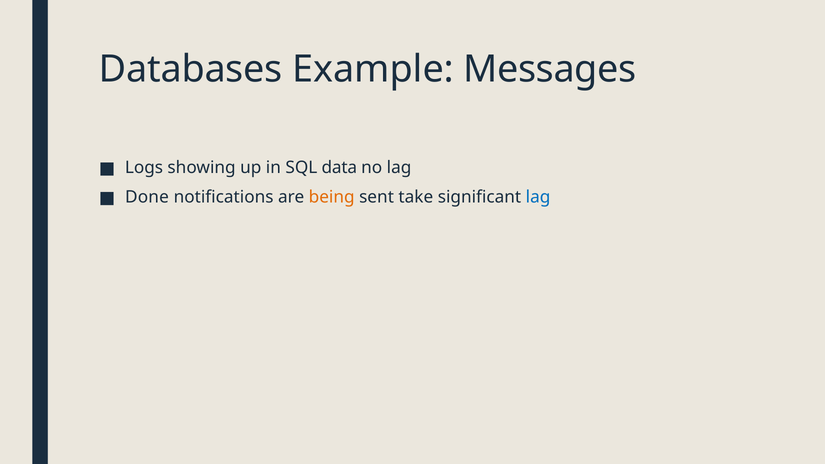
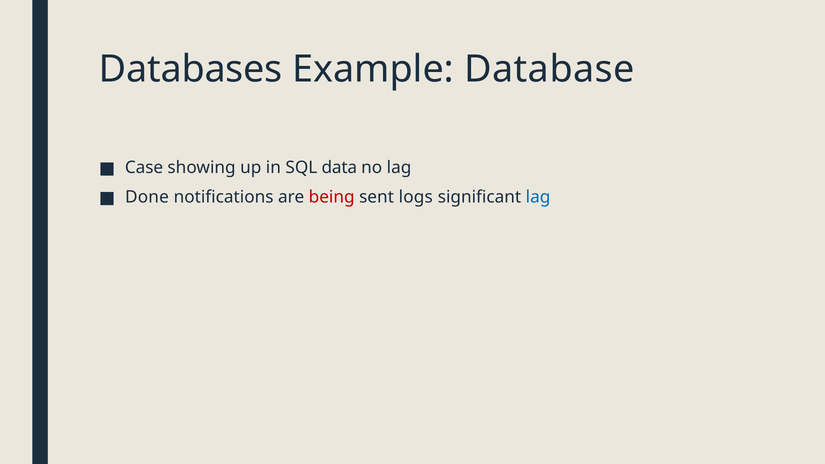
Messages: Messages -> Database
Logs: Logs -> Case
being colour: orange -> red
take: take -> logs
